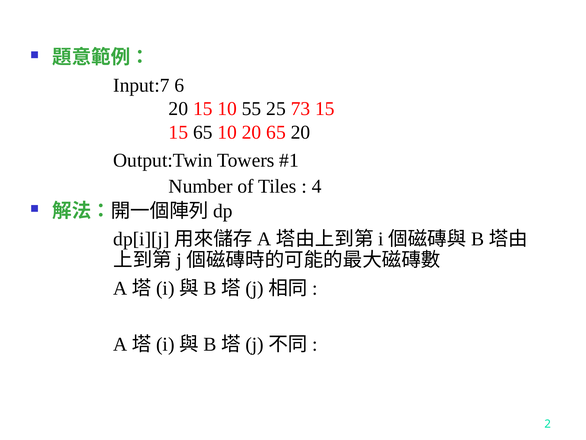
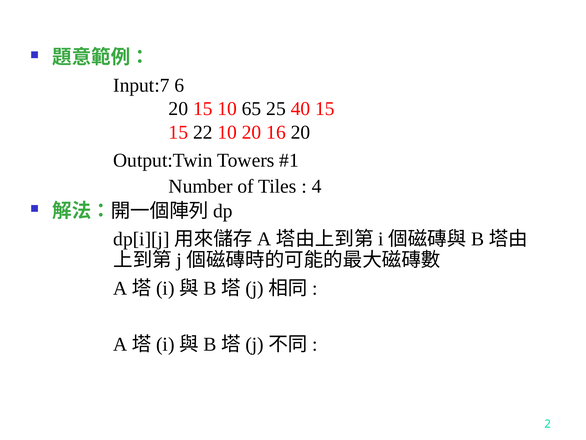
55: 55 -> 65
73: 73 -> 40
15 65: 65 -> 22
20 65: 65 -> 16
